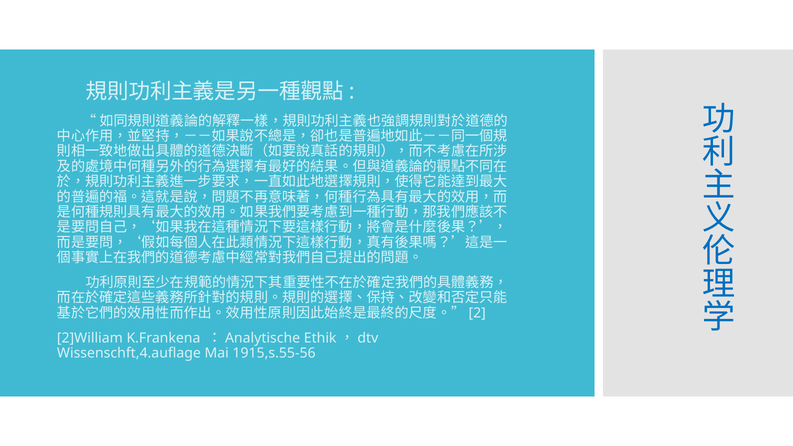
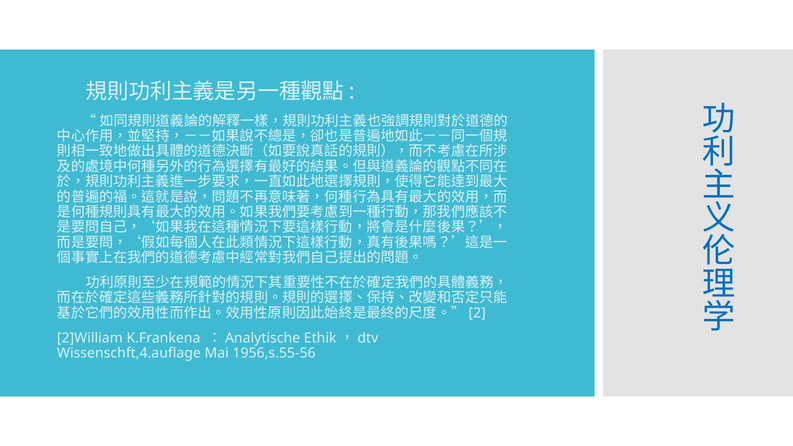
1915,s.55-56: 1915,s.55-56 -> 1956,s.55-56
